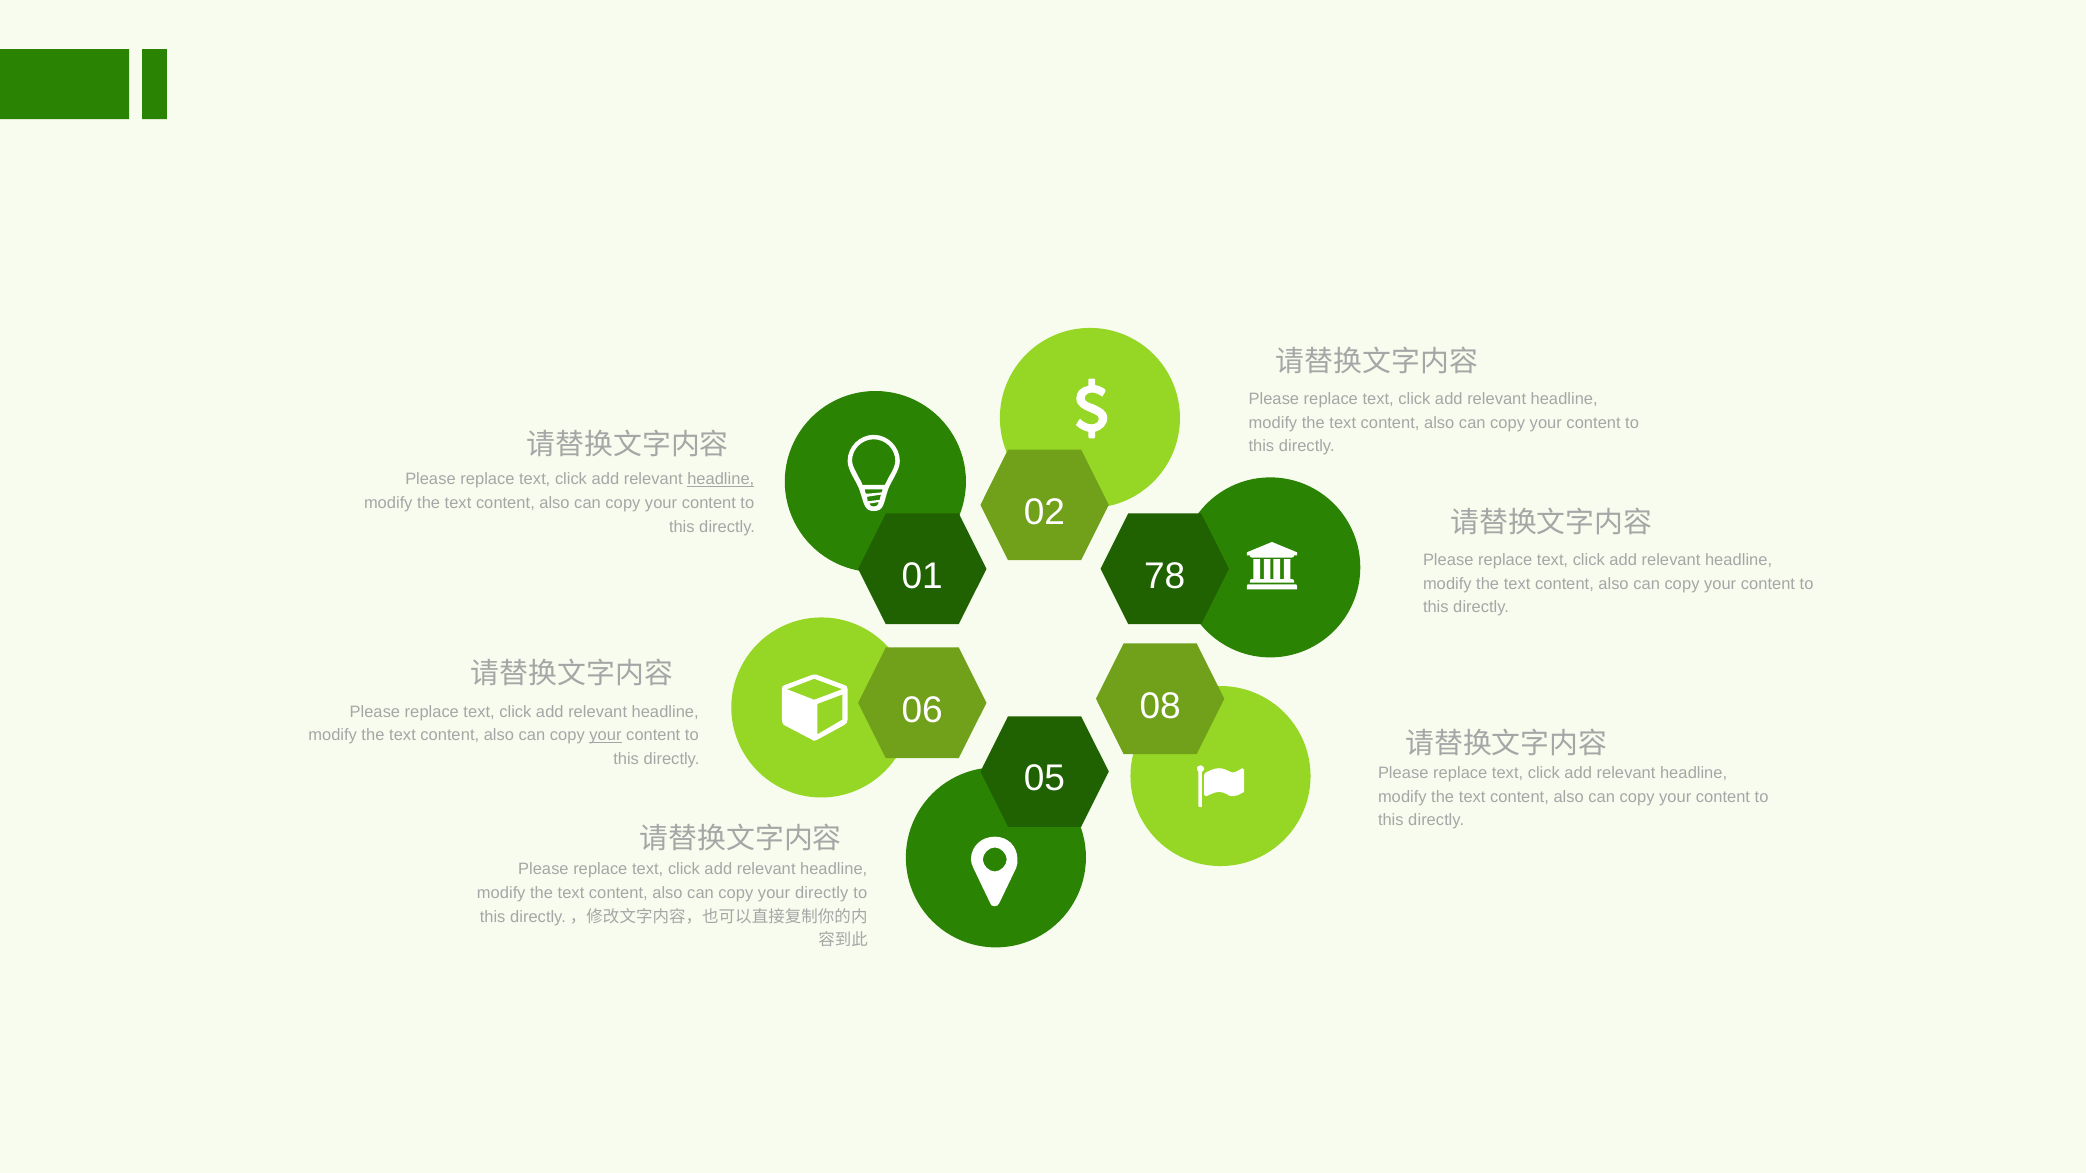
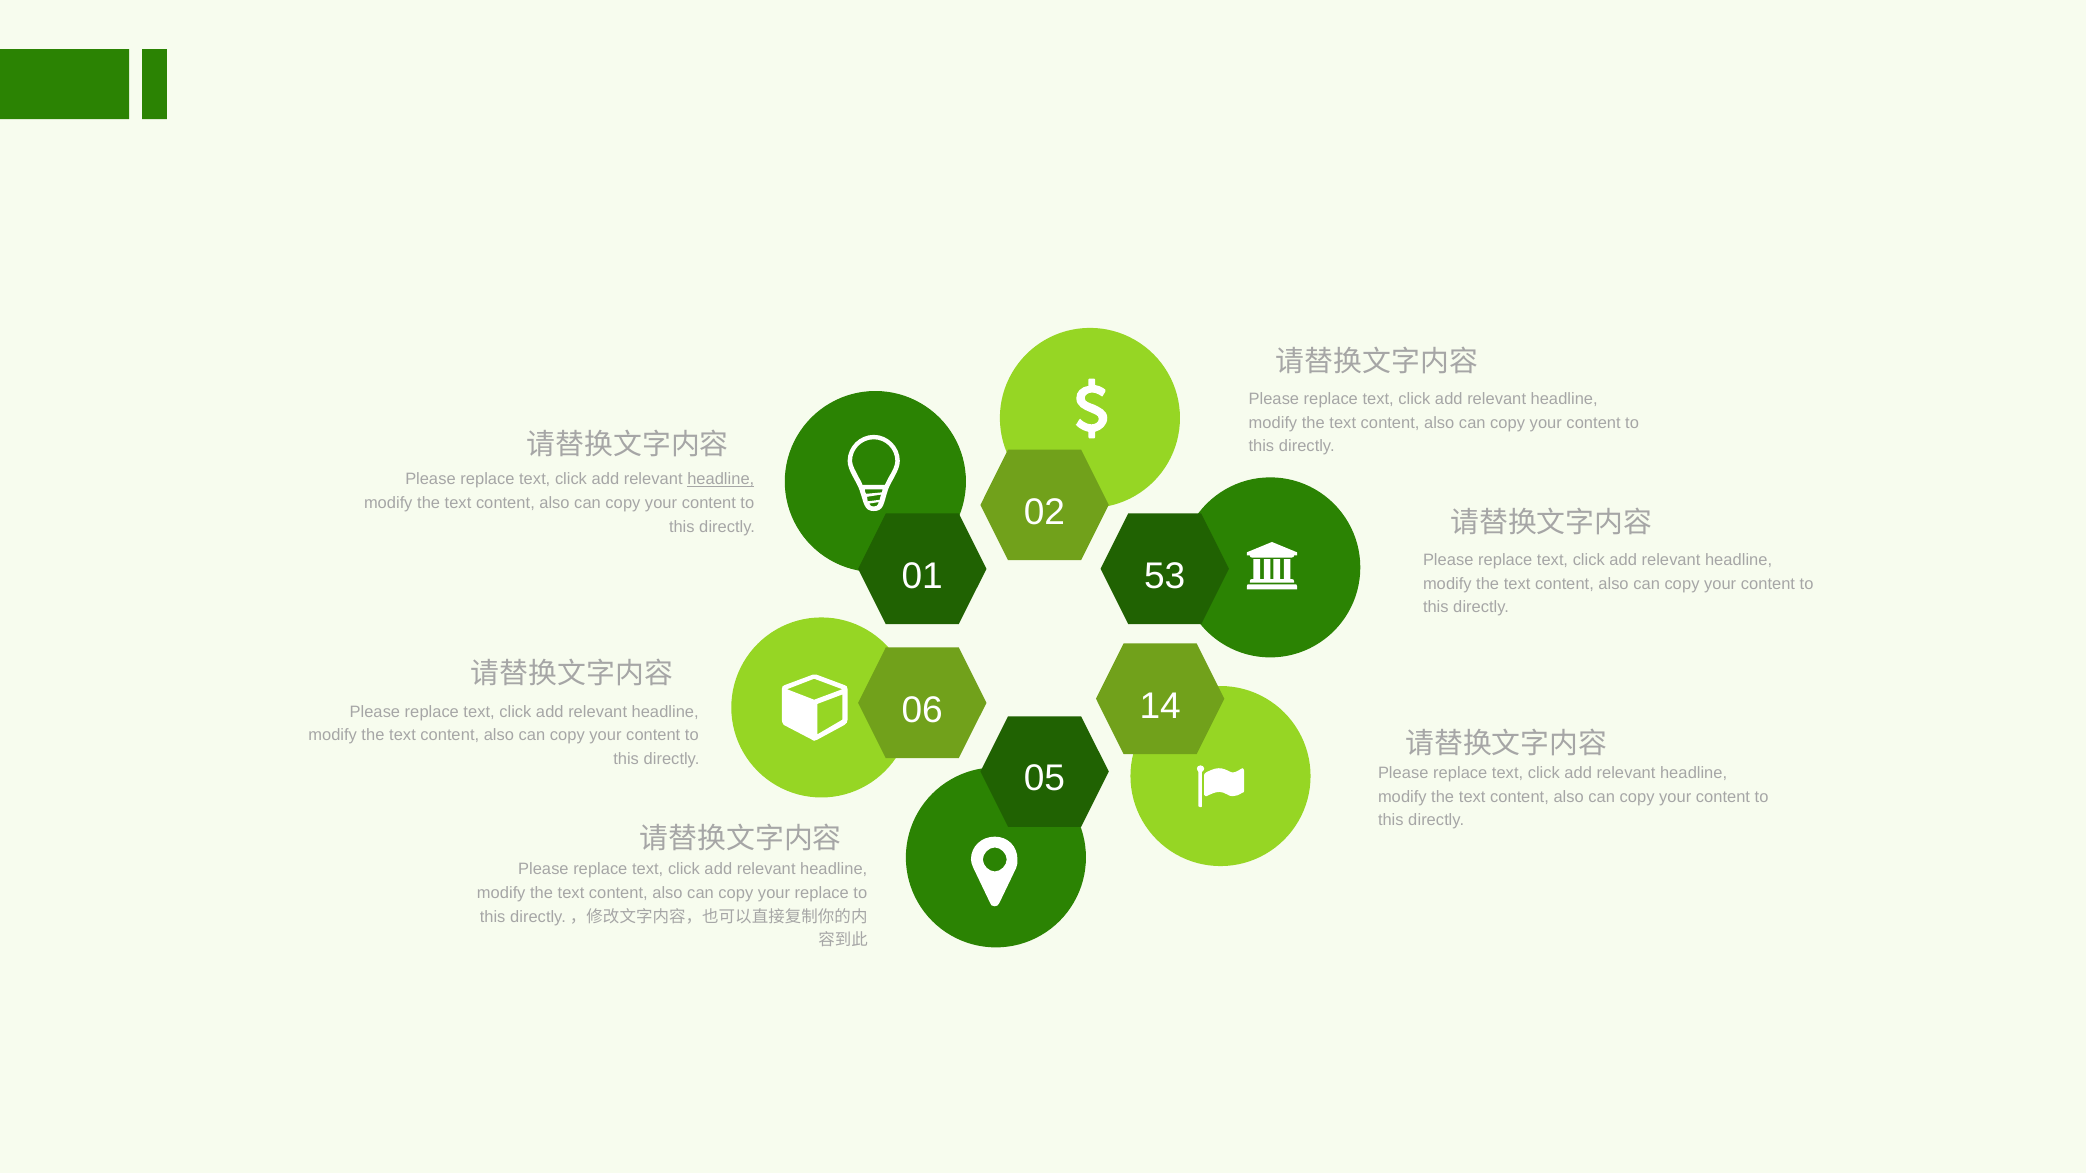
78: 78 -> 53
08: 08 -> 14
your at (605, 735) underline: present -> none
your directly: directly -> replace
